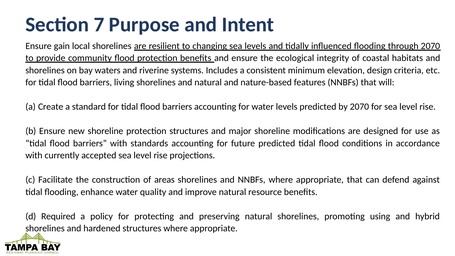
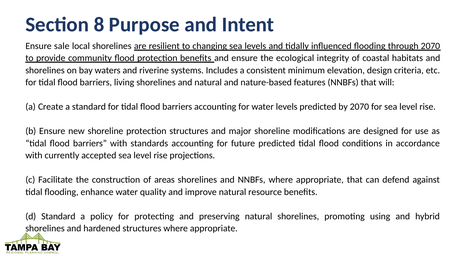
7: 7 -> 8
gain: gain -> sale
d Required: Required -> Standard
